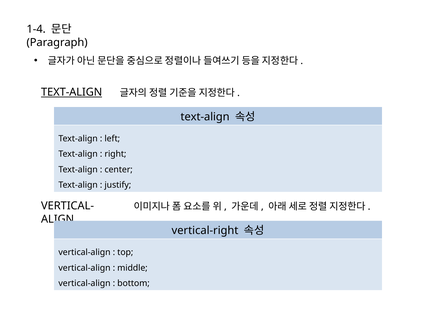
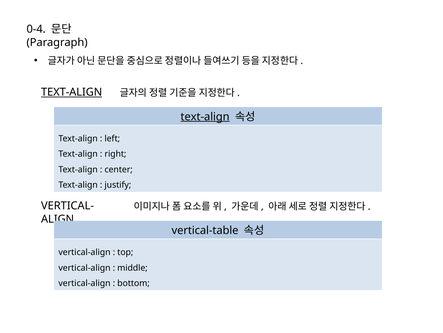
1-4: 1-4 -> 0-4
text-align at (205, 116) underline: none -> present
vertical-right: vertical-right -> vertical-table
